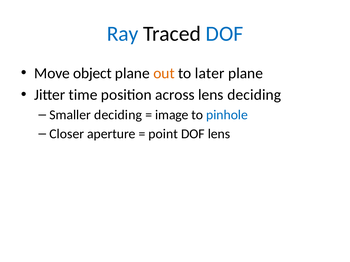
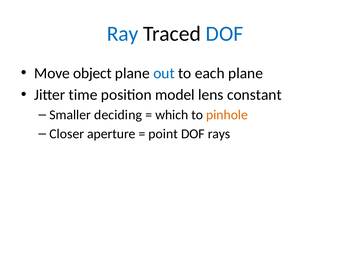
out colour: orange -> blue
later: later -> each
across: across -> model
lens deciding: deciding -> constant
image: image -> which
pinhole colour: blue -> orange
DOF lens: lens -> rays
